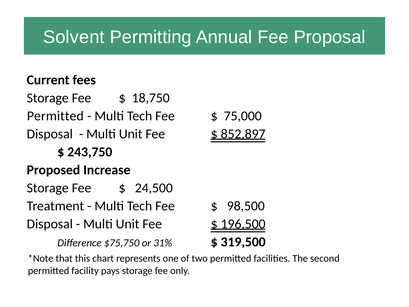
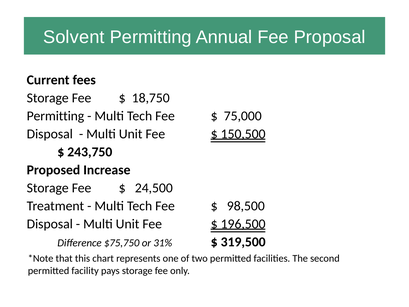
Permitted at (55, 116): Permitted -> Permitting
852,897: 852,897 -> 150,500
